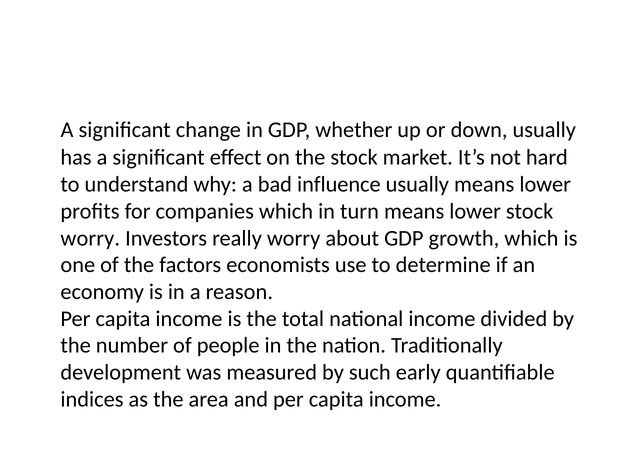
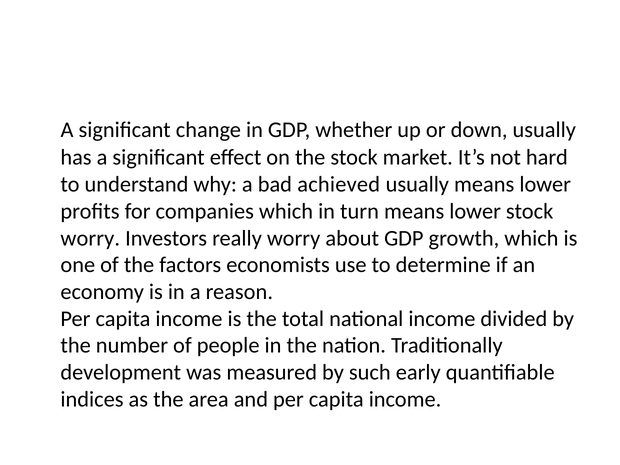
influence: influence -> achieved
